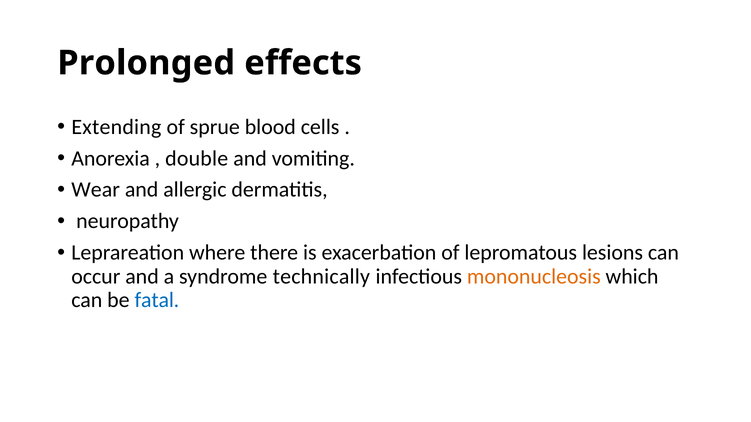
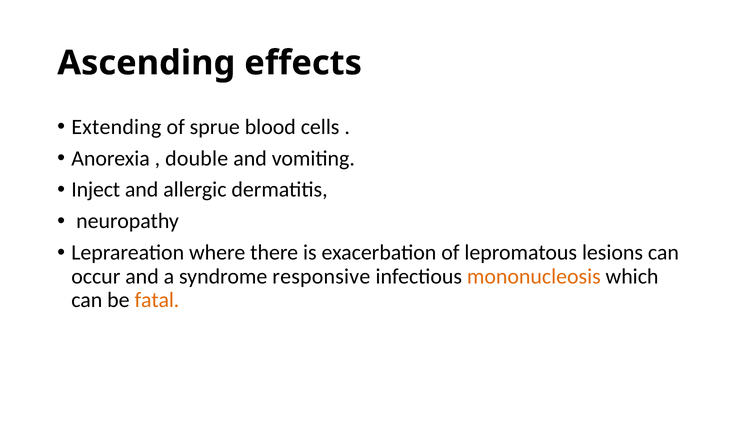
Prolonged: Prolonged -> Ascending
Wear: Wear -> Inject
technically: technically -> responsive
fatal colour: blue -> orange
